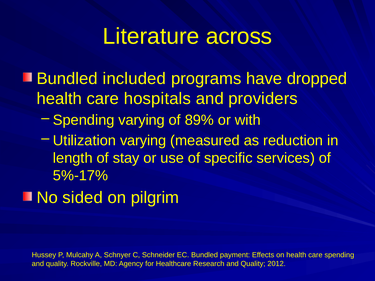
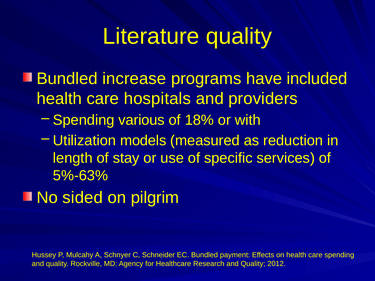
Literature across: across -> quality
included: included -> increase
dropped: dropped -> included
Spending varying: varying -> various
89%: 89% -> 18%
Utilization varying: varying -> models
5%-17%: 5%-17% -> 5%-63%
